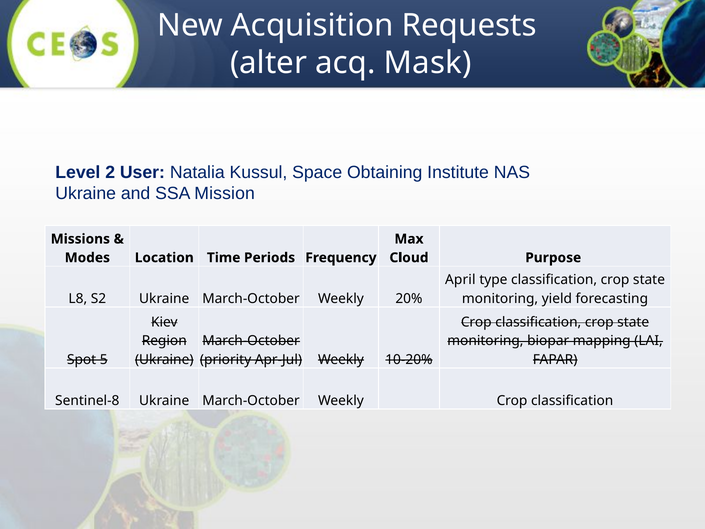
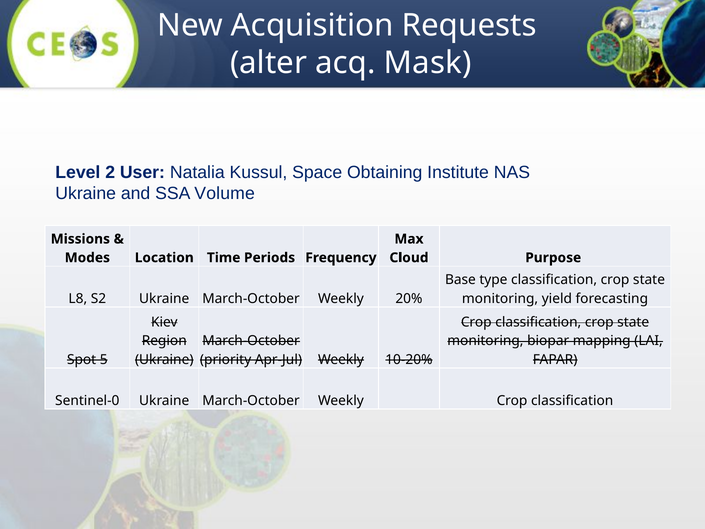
Mission: Mission -> Volume
April: April -> Base
Sentinel-8: Sentinel-8 -> Sentinel-0
